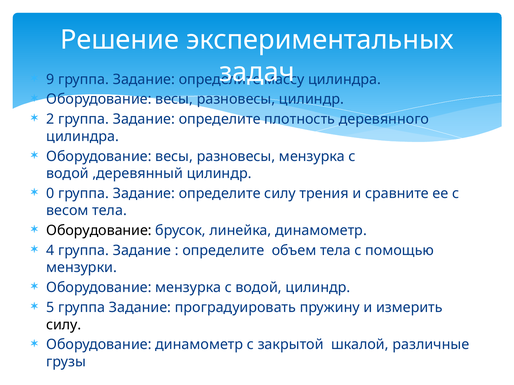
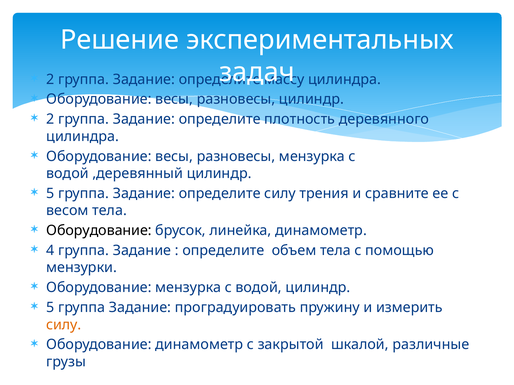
9 at (50, 79): 9 -> 2
0 at (50, 194): 0 -> 5
силу at (64, 325) colour: black -> orange
